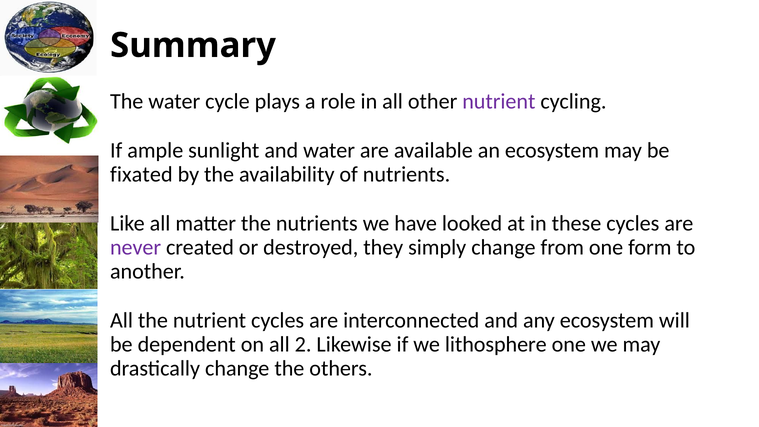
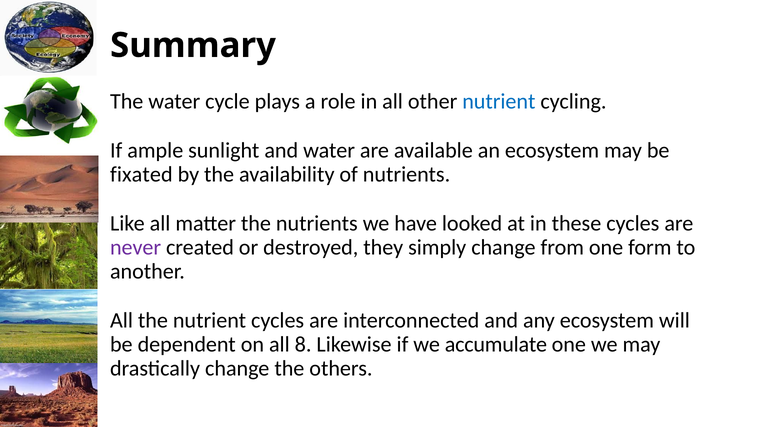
nutrient at (499, 102) colour: purple -> blue
2: 2 -> 8
lithosphere: lithosphere -> accumulate
